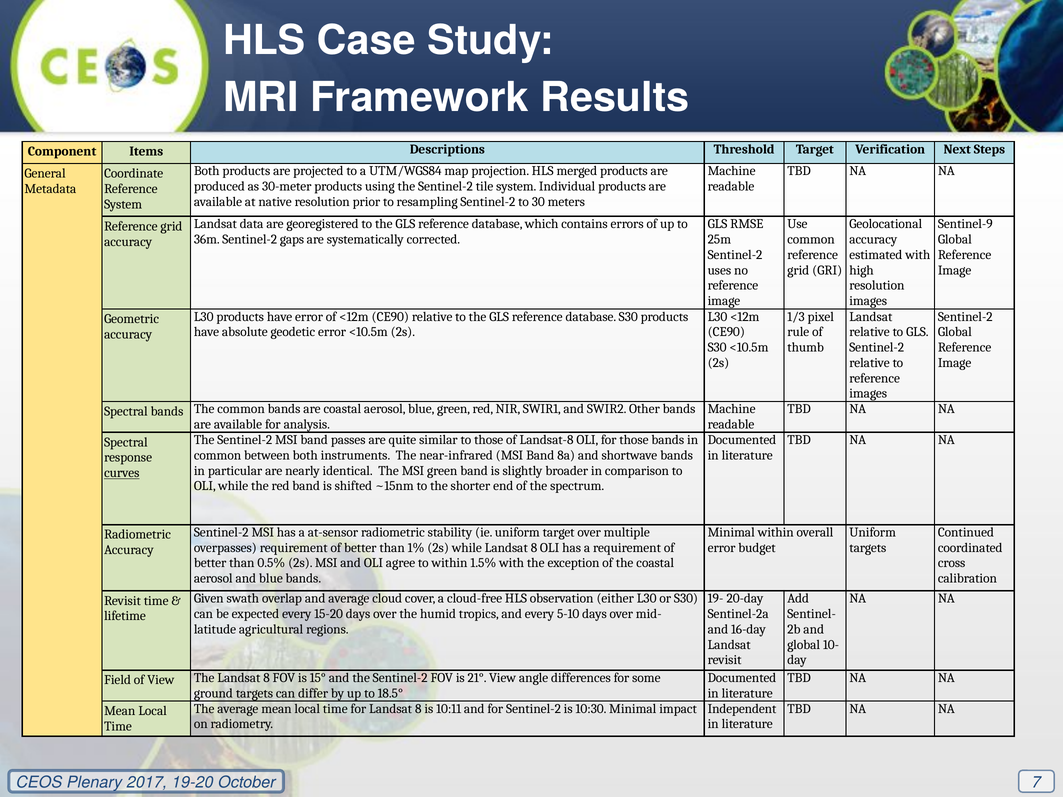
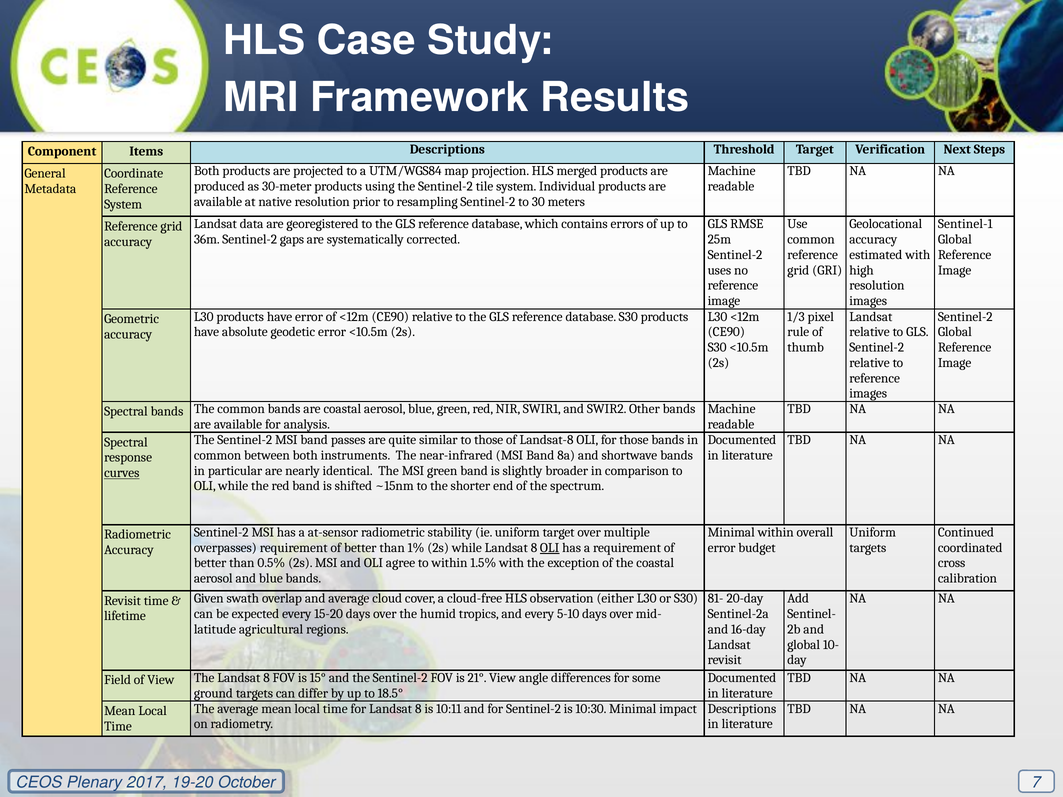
Sentinel-9: Sentinel-9 -> Sentinel-1
OLI at (550, 548) underline: none -> present
19-: 19- -> 81-
Independent at (742, 709): Independent -> Descriptions
